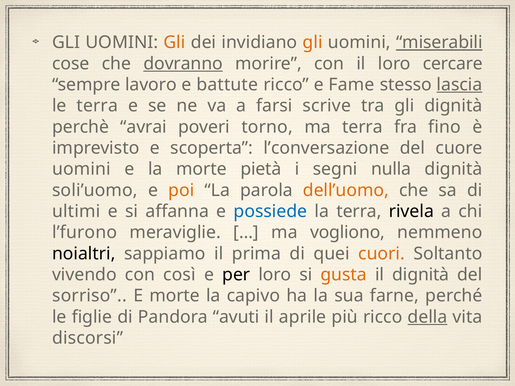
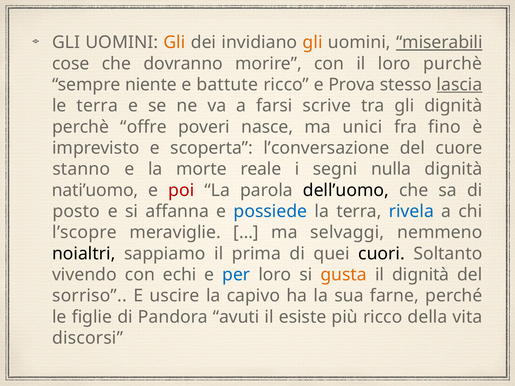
dovranno underline: present -> none
cercare: cercare -> purchè
lavoro: lavoro -> niente
Fame: Fame -> Prova
avrai: avrai -> offre
torno: torno -> nasce
ma terra: terra -> unici
uomini at (81, 169): uomini -> stanno
pietà: pietà -> reale
soli’uomo: soli’uomo -> nati’uomo
poi colour: orange -> red
dell’uomo colour: orange -> black
ultimi: ultimi -> posto
rivela colour: black -> blue
l’furono: l’furono -> l’scopre
vogliono: vogliono -> selvaggi
cuori colour: orange -> black
così: così -> echi
per colour: black -> blue
E morte: morte -> uscire
aprile: aprile -> esiste
della underline: present -> none
